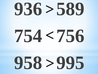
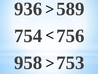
995: 995 -> 753
